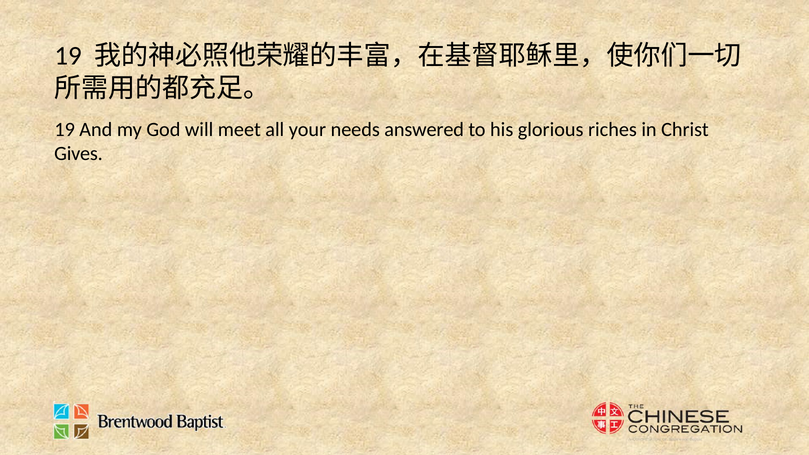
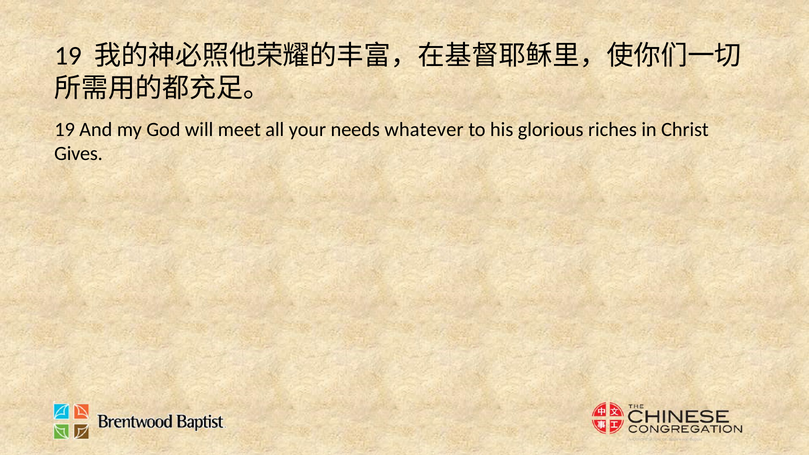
answered: answered -> whatever
